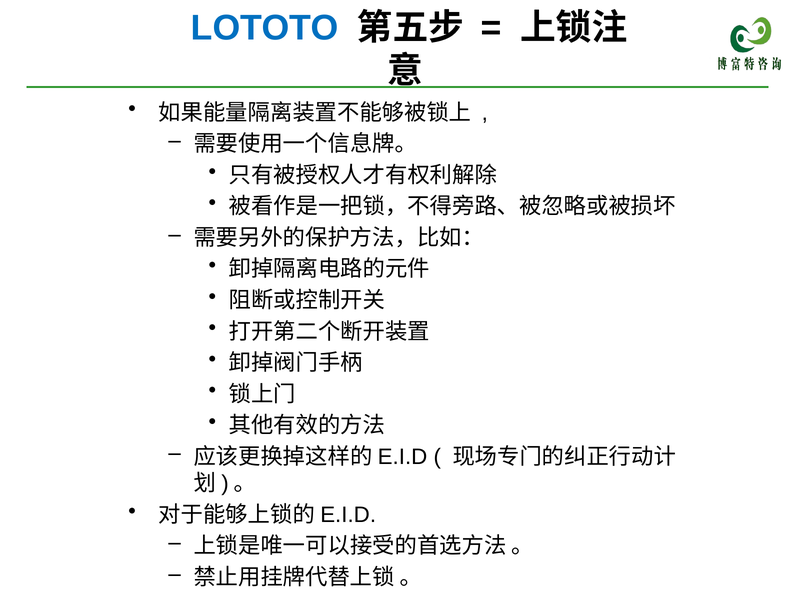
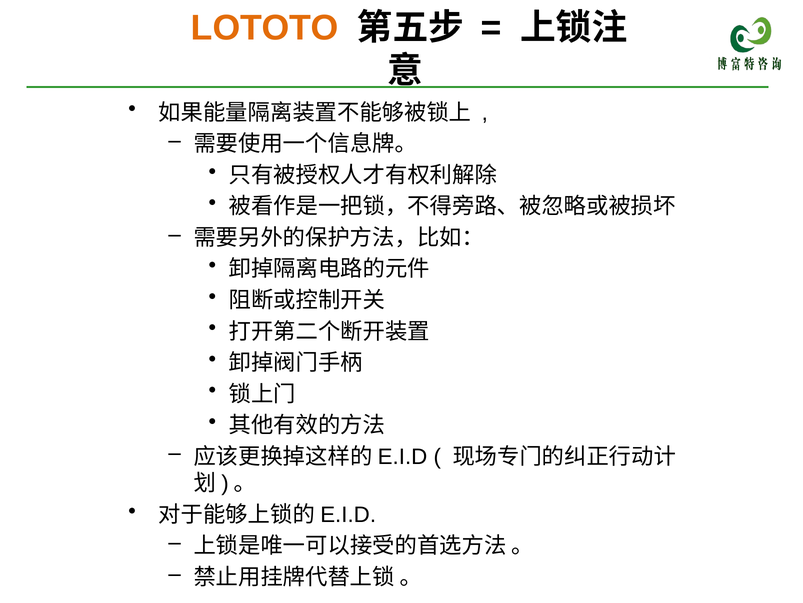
LOTOTO colour: blue -> orange
